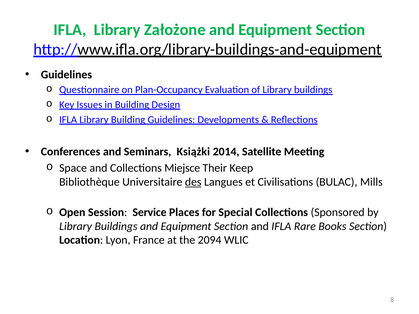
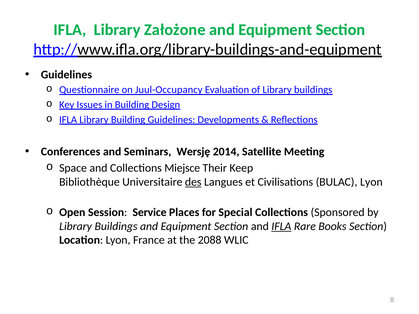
Plan-Occupancy: Plan-Occupancy -> Juul-Occupancy
Książki: Książki -> Wersję
BULAC Mills: Mills -> Lyon
IFLA at (281, 226) underline: none -> present
2094: 2094 -> 2088
